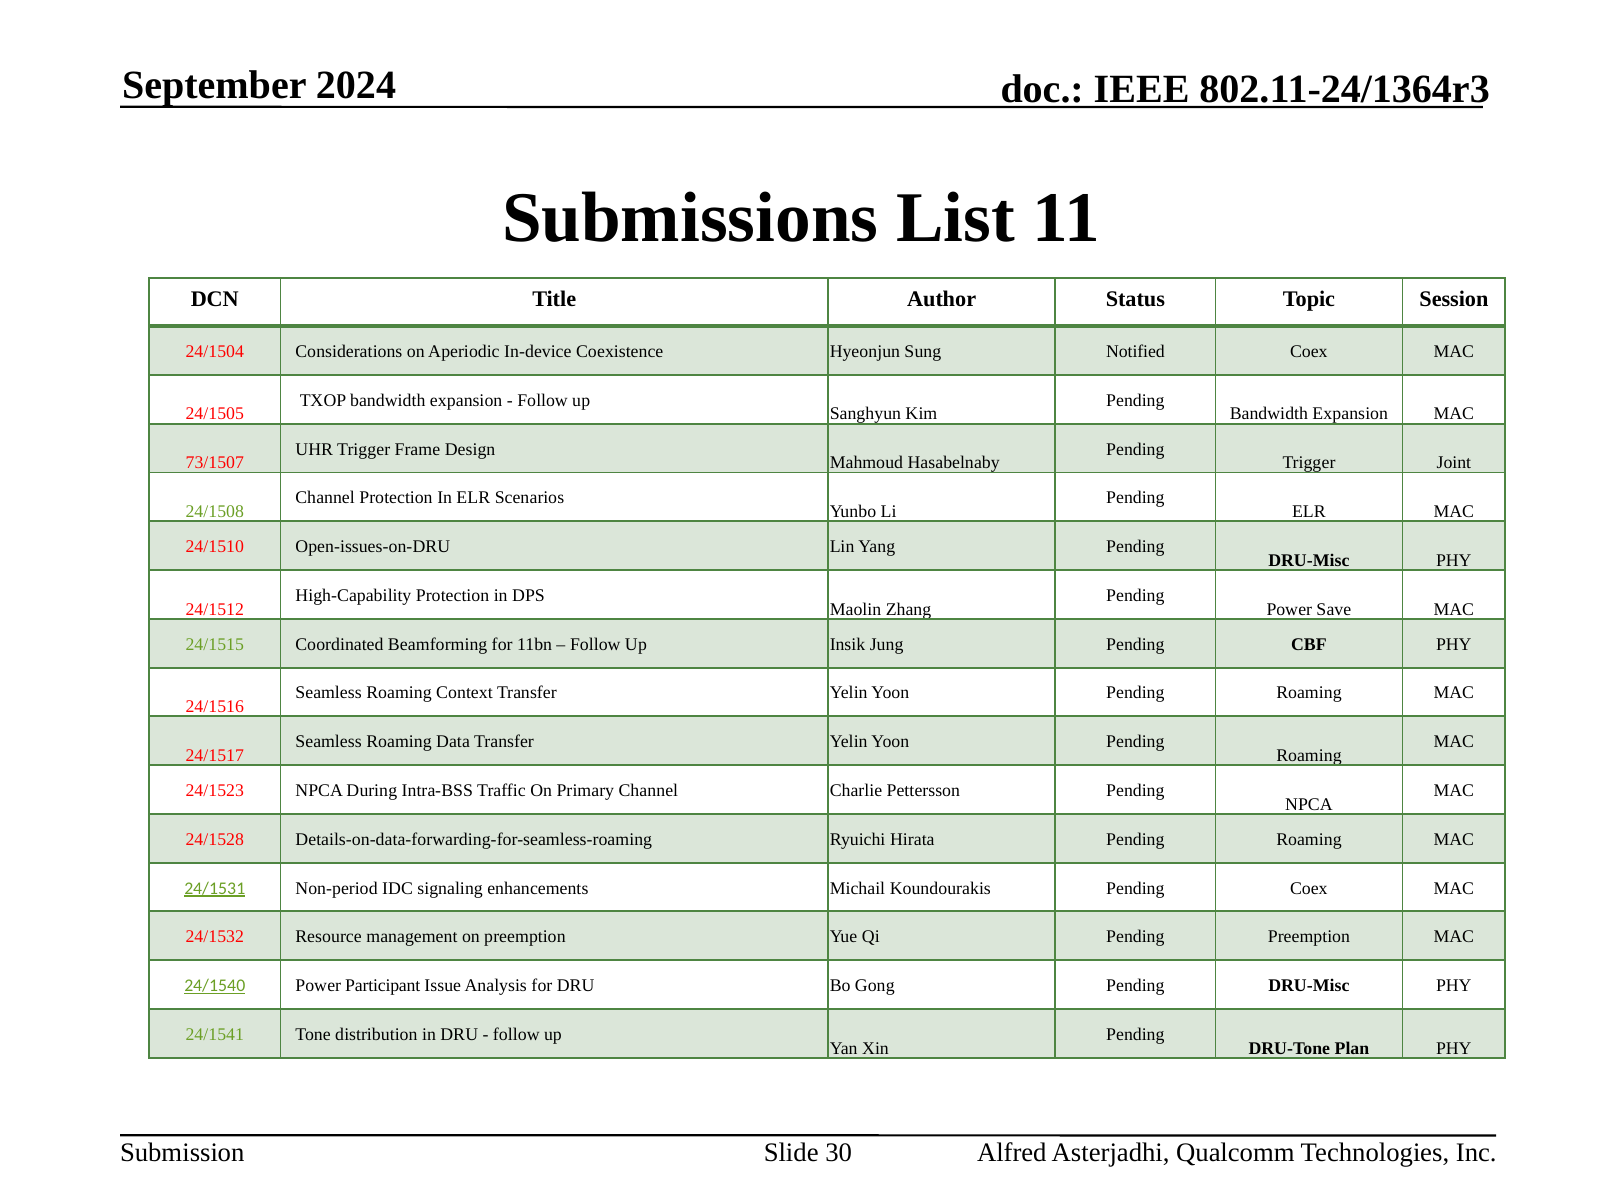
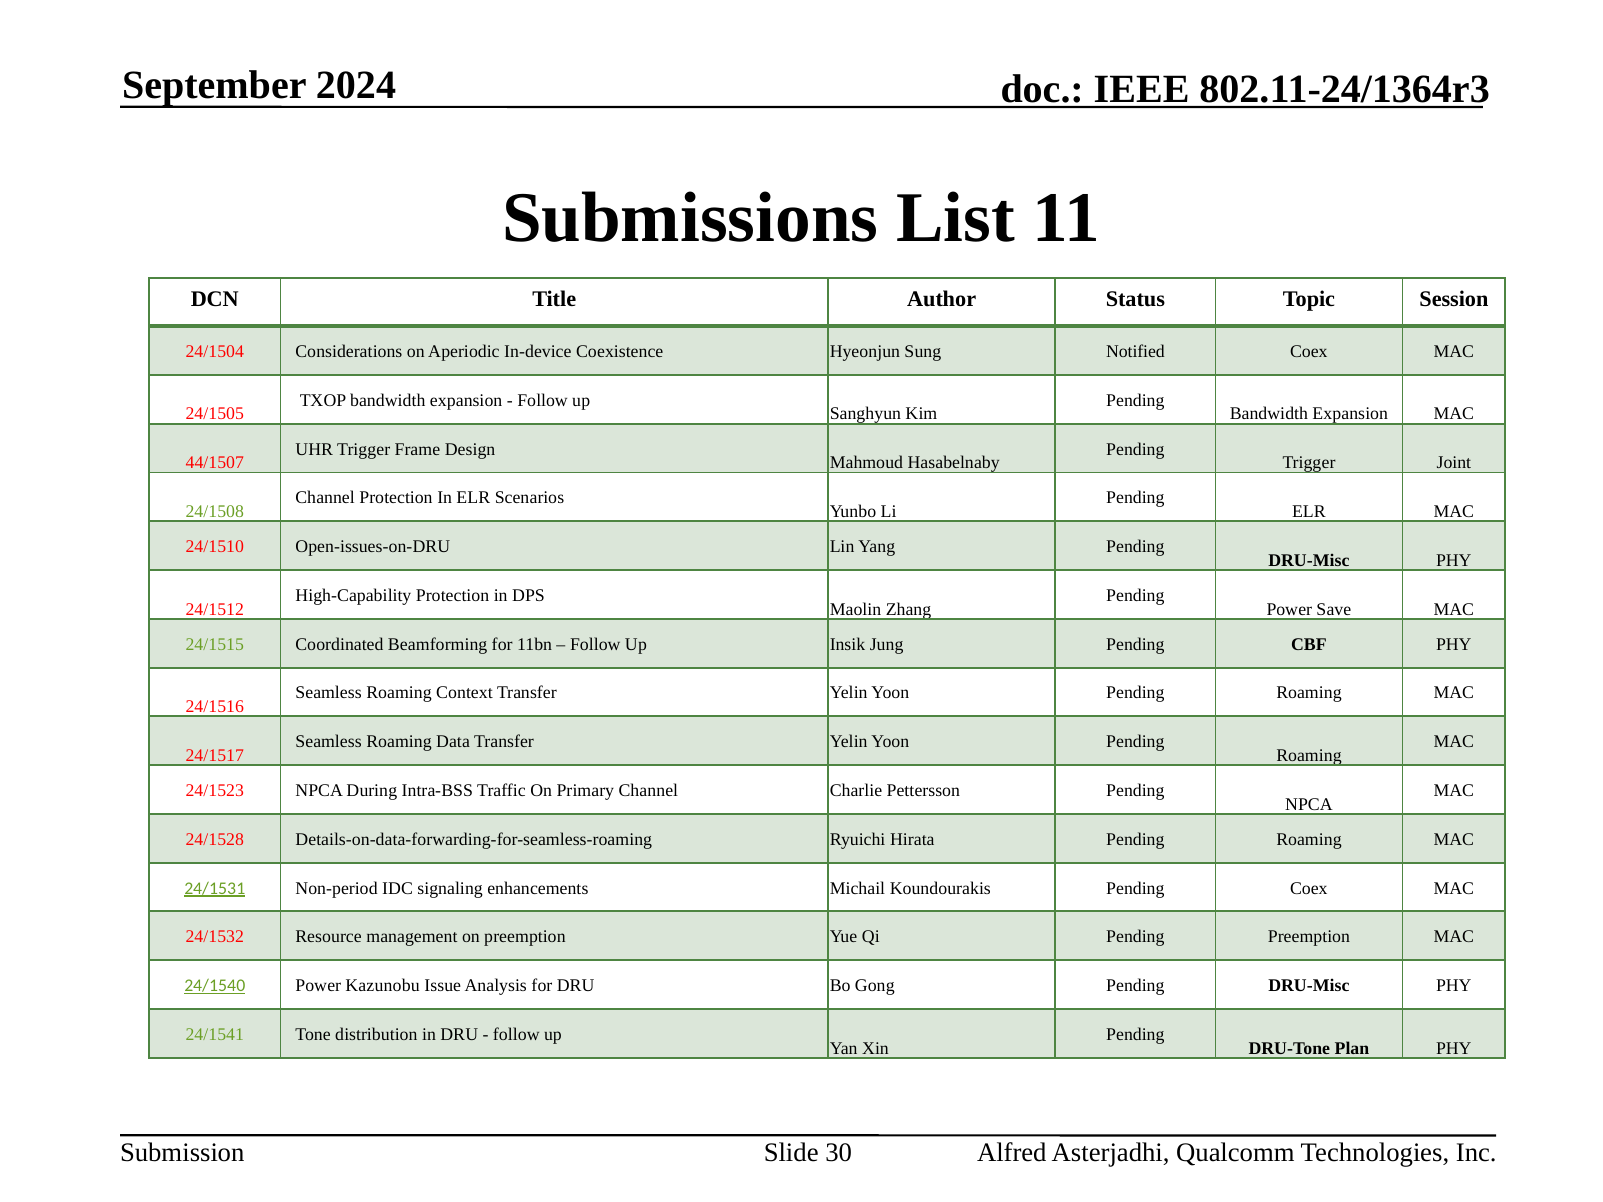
73/1507: 73/1507 -> 44/1507
Participant: Participant -> Kazunobu
